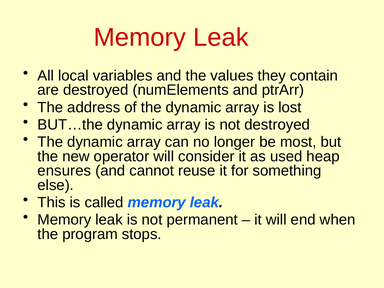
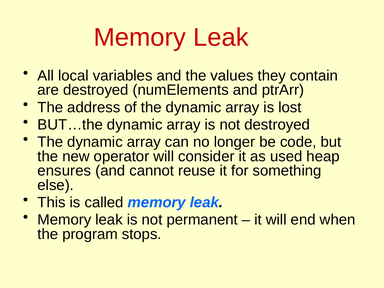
most: most -> code
